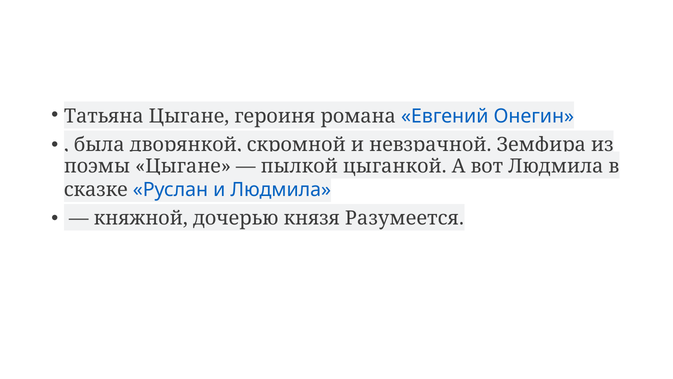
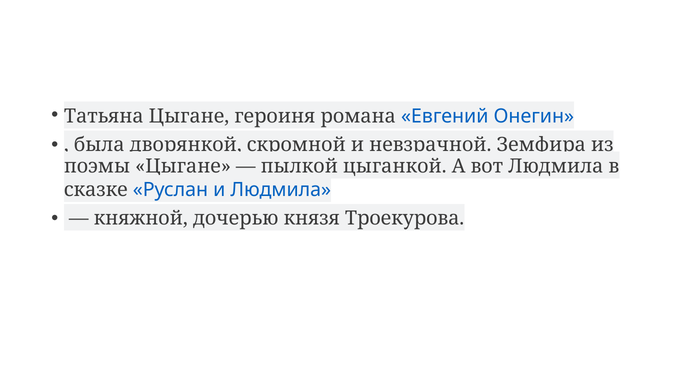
Разумеется: Разумеется -> Троекурова
